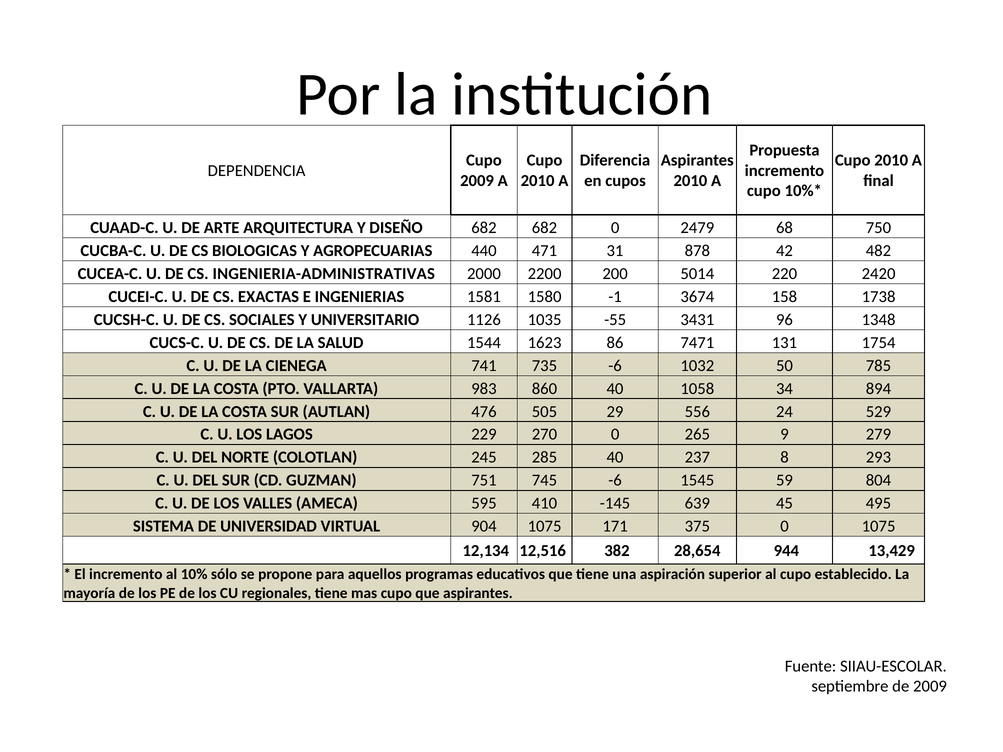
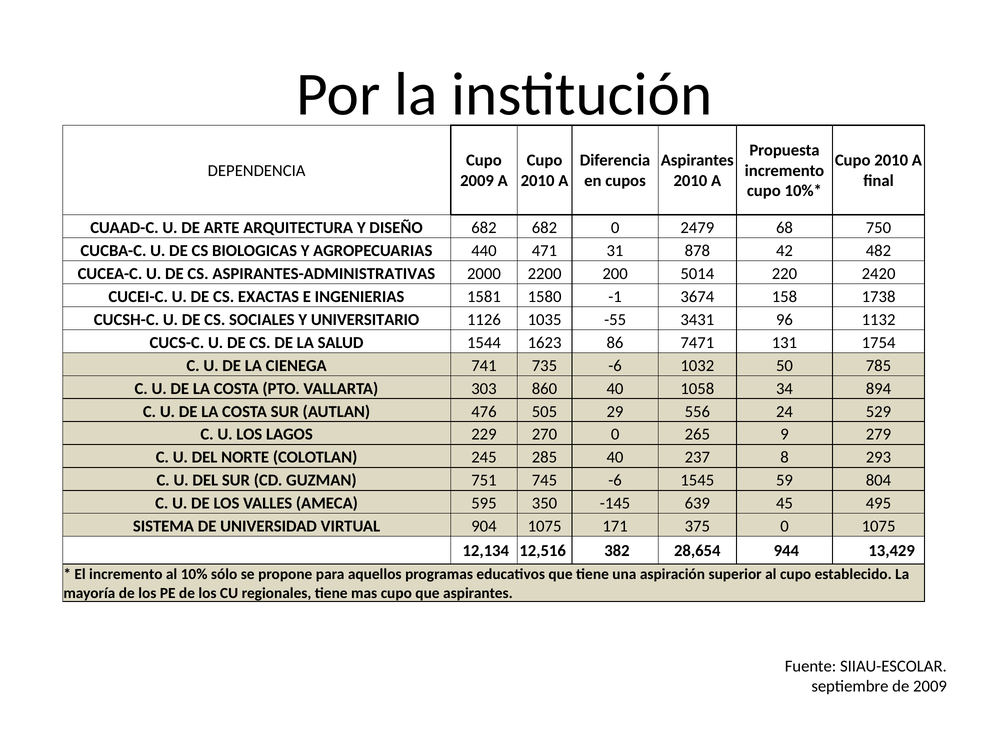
INGENIERIA-ADMINISTRATIVAS: INGENIERIA-ADMINISTRATIVAS -> ASPIRANTES-ADMINISTRATIVAS
1348: 1348 -> 1132
983: 983 -> 303
410: 410 -> 350
